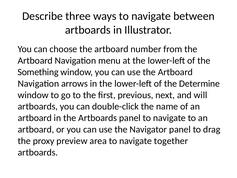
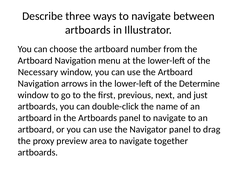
Something: Something -> Necessary
will: will -> just
